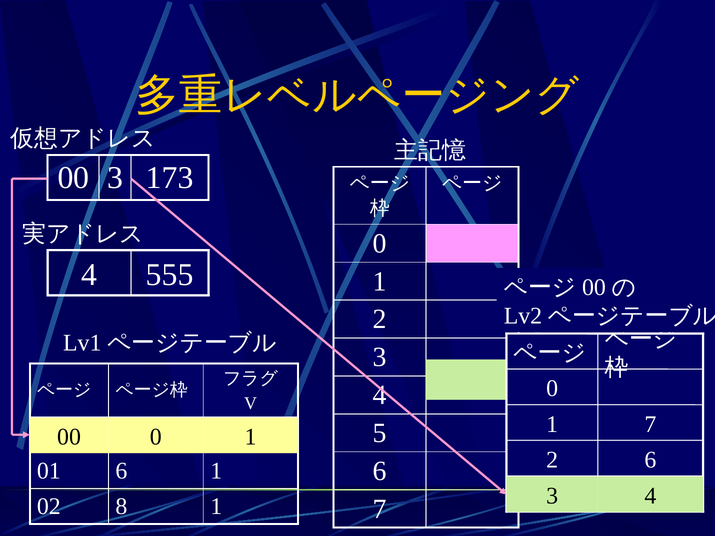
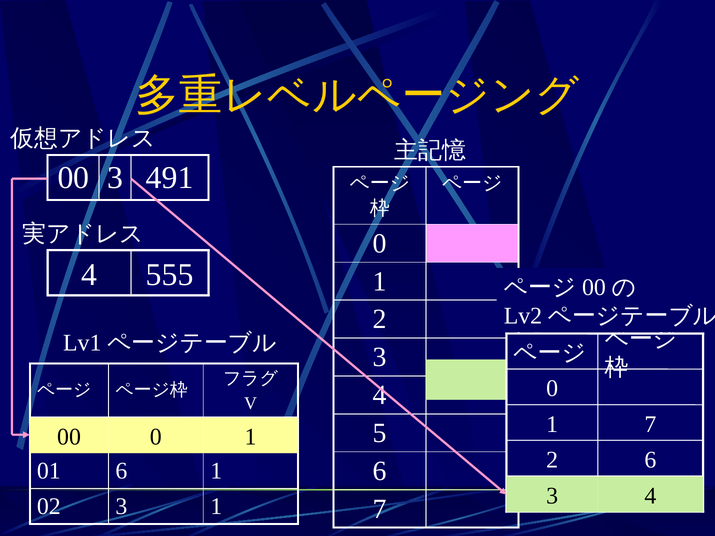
173: 173 -> 491
02 8: 8 -> 3
